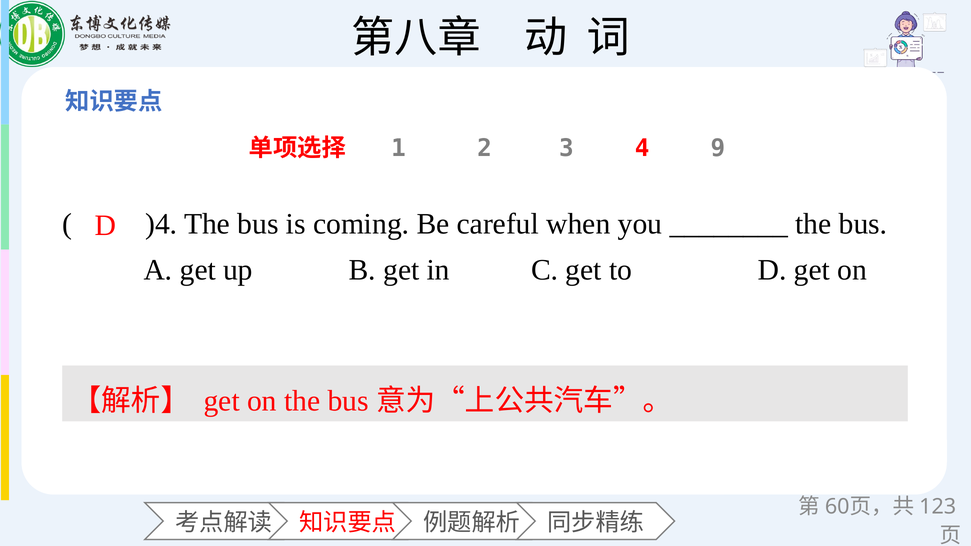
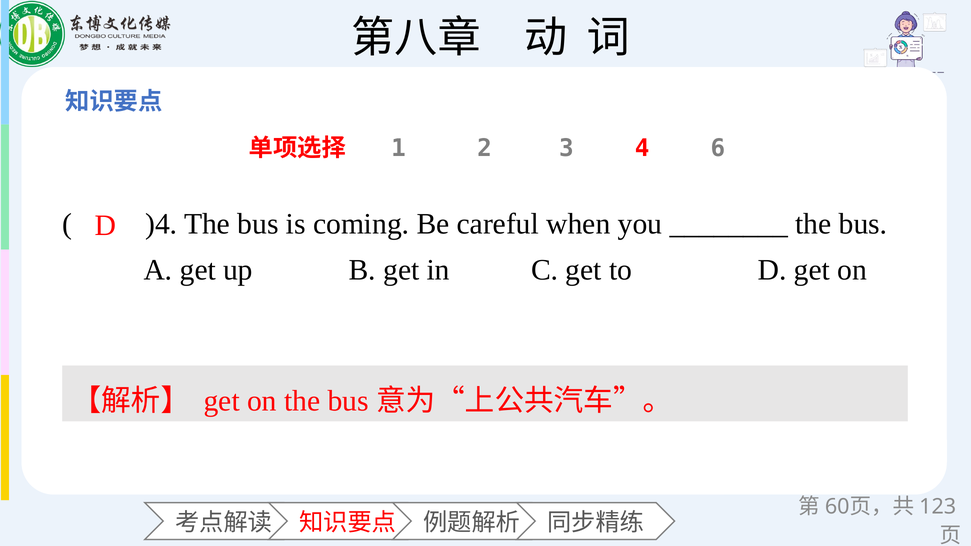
9: 9 -> 6
